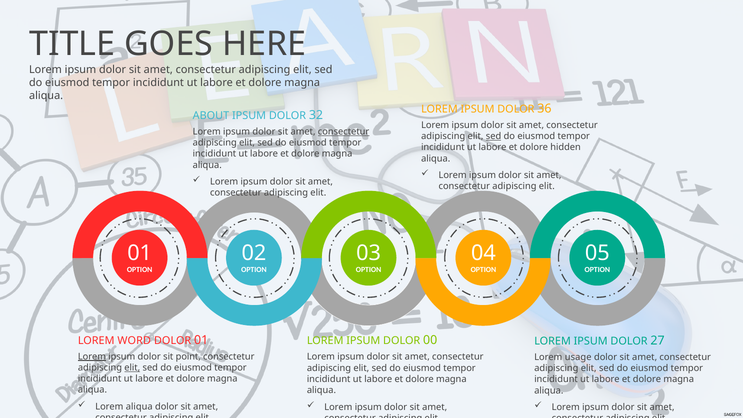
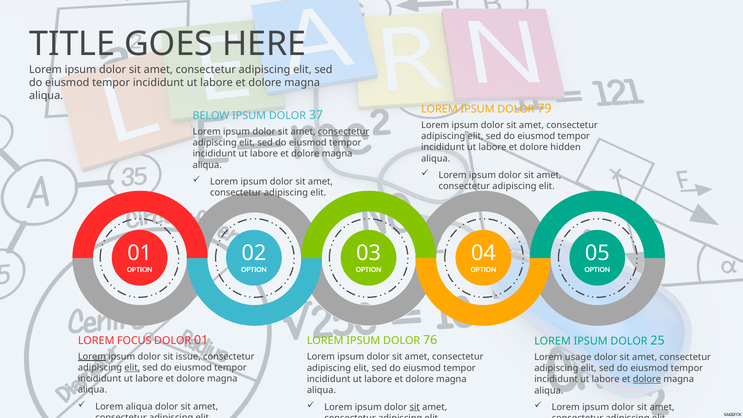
36: 36 -> 79
ABOUT: ABOUT -> BELOW
32: 32 -> 37
sed at (494, 136) underline: present -> none
WORD: WORD -> FOCUS
00: 00 -> 76
27: 27 -> 25
point: point -> issue
dolore at (647, 379) underline: none -> present
sit at (415, 407) underline: none -> present
